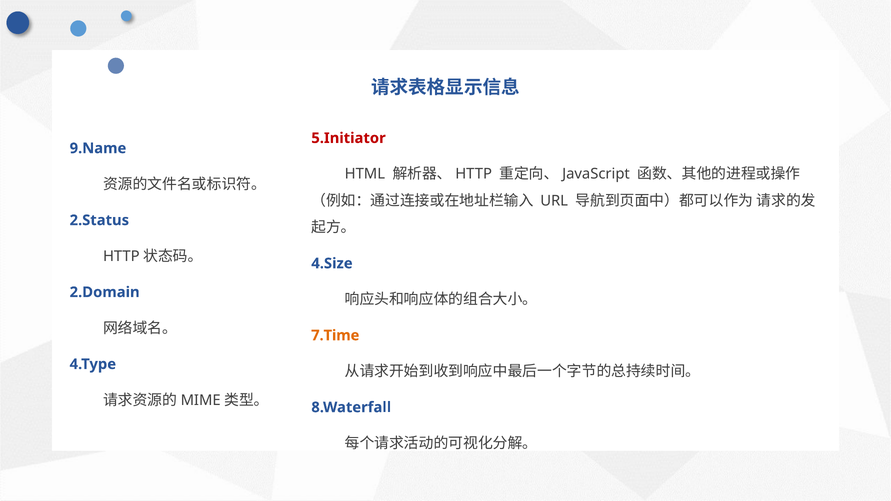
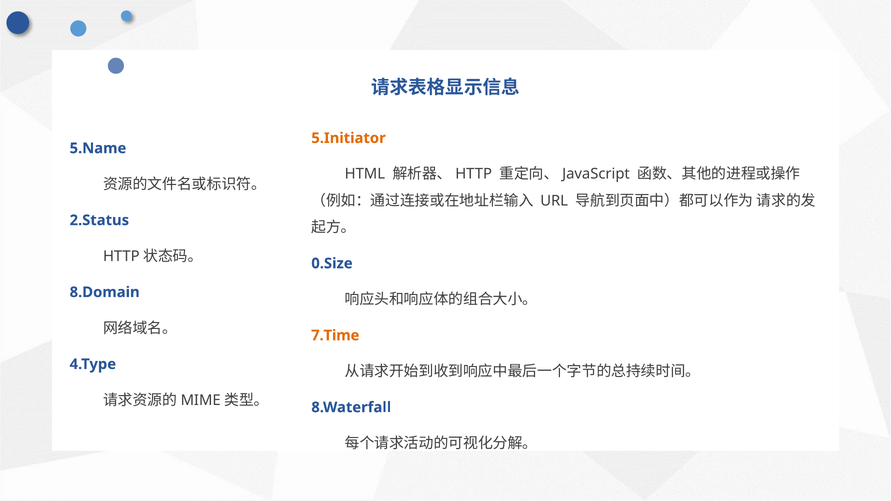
5.Initiator colour: red -> orange
9.Name: 9.Name -> 5.Name
4.Size: 4.Size -> 0.Size
2.Domain: 2.Domain -> 8.Domain
